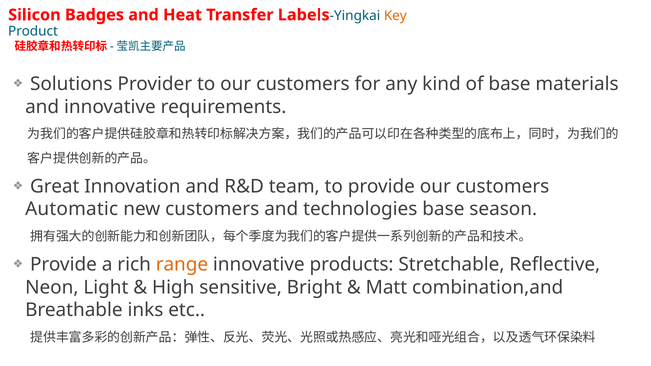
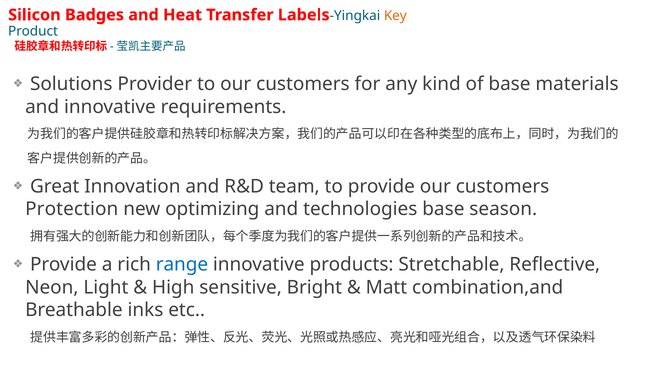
Automatic: Automatic -> Protection
new customers: customers -> optimizing
range colour: orange -> blue
